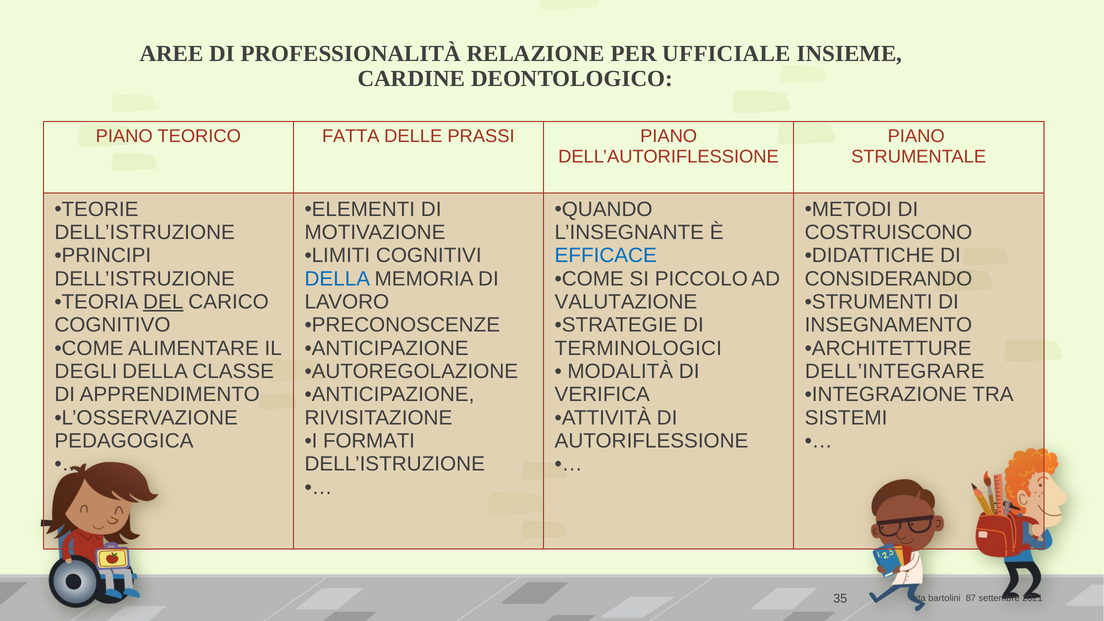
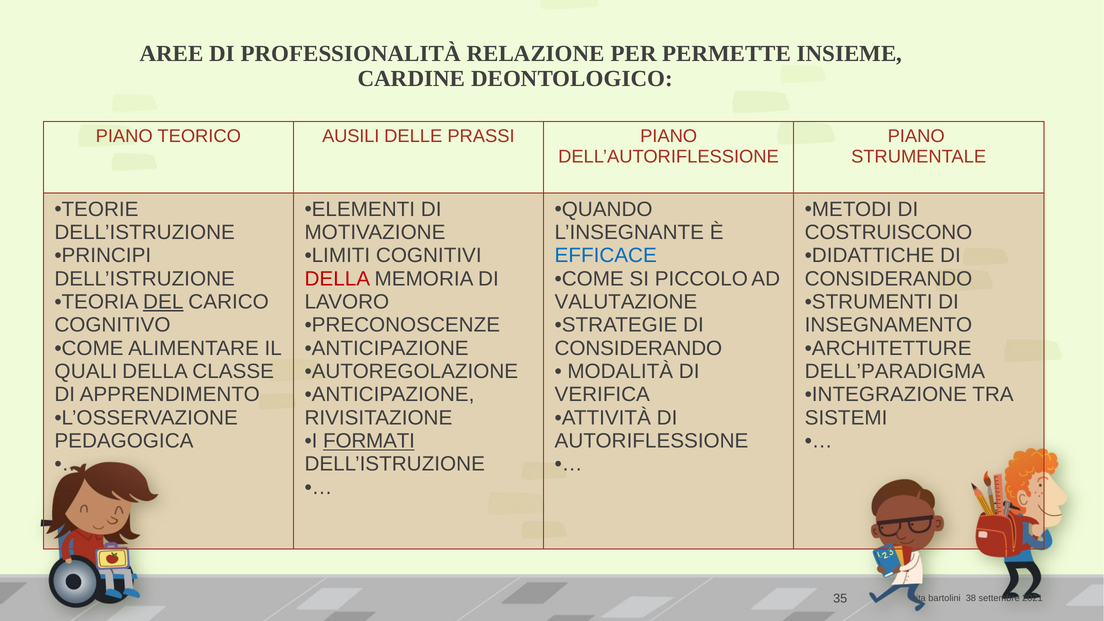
UFFICIALE: UFFICIALE -> PERMETTE
FATTA: FATTA -> AUSILI
DELLA at (337, 279) colour: blue -> red
TERMINOLOGICI at (638, 348): TERMINOLOGICI -> CONSIDERANDO
DEGLI: DEGLI -> QUALI
DELL’INTEGRARE: DELL’INTEGRARE -> DELL’PARADIGMA
FORMATI underline: none -> present
87: 87 -> 38
